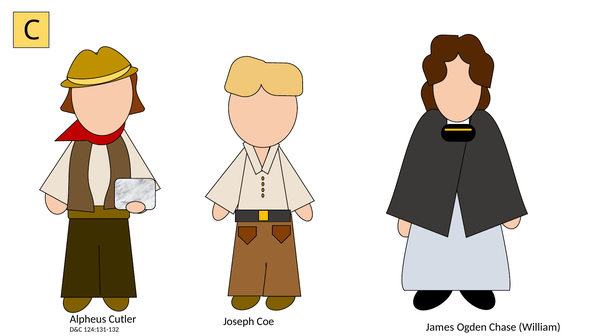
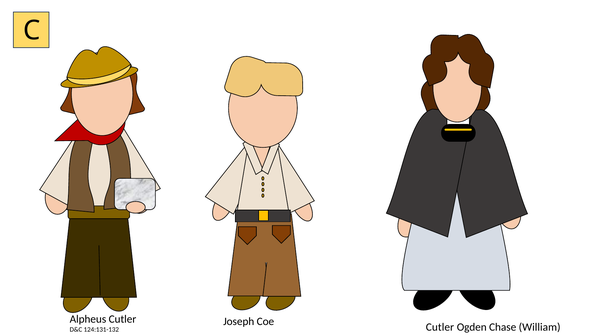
James at (440, 327): James -> Cutler
